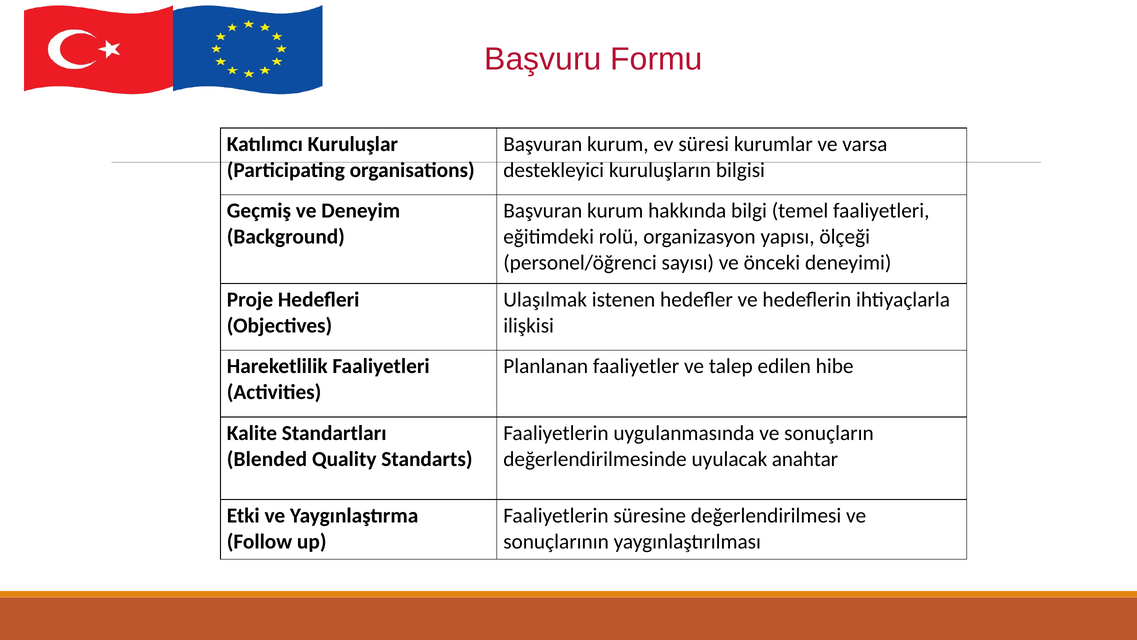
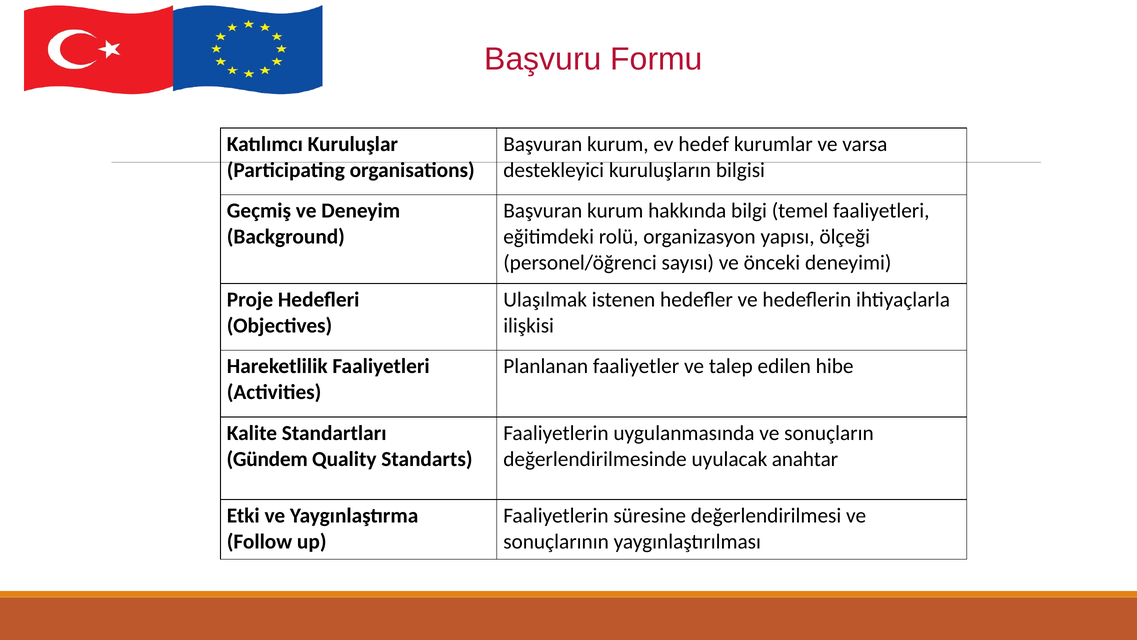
süresi: süresi -> hedef
Blended: Blended -> Gündem
